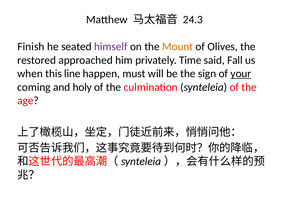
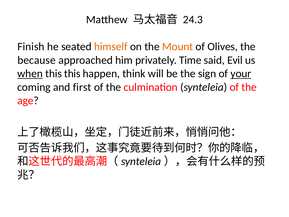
himself colour: purple -> orange
restored: restored -> because
Fall: Fall -> Evil
when underline: none -> present
this line: line -> this
must: must -> think
holy: holy -> first
